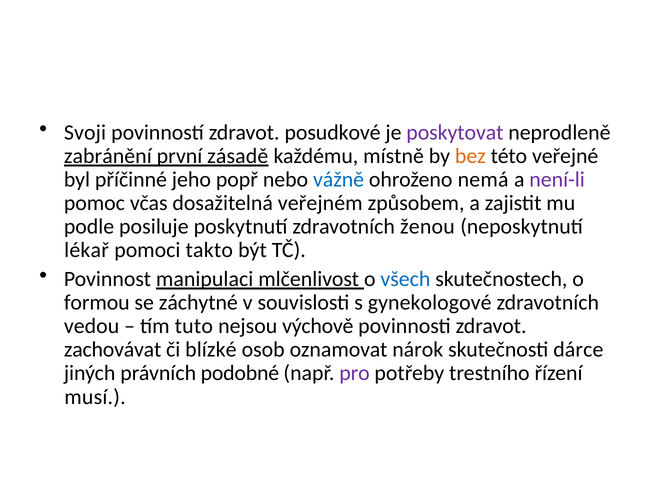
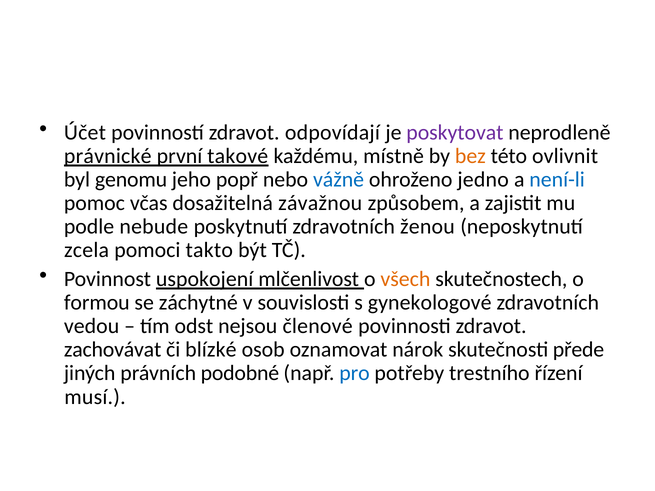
Svoji: Svoji -> Účet
posudkové: posudkové -> odpovídají
zabránění: zabránění -> právnické
zásadě: zásadě -> takové
veřejné: veřejné -> ovlivnit
příčinné: příčinné -> genomu
nemá: nemá -> jedno
není-li colour: purple -> blue
veřejném: veřejném -> závažnou
posiluje: posiluje -> nebude
lékař: lékař -> zcela
manipulaci: manipulaci -> uspokojení
všech colour: blue -> orange
tuto: tuto -> odst
výchově: výchově -> členové
dárce: dárce -> přede
pro colour: purple -> blue
